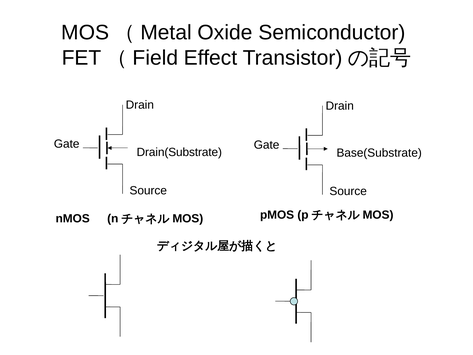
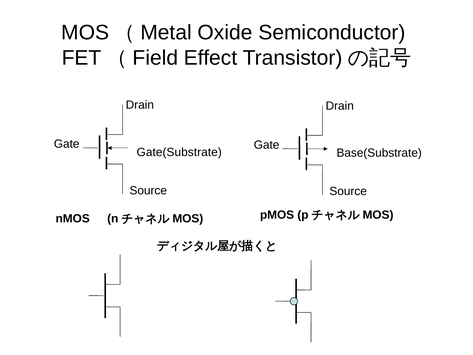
Drain(Substrate: Drain(Substrate -> Gate(Substrate
